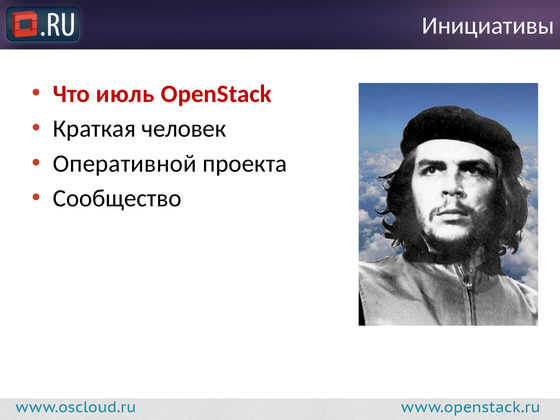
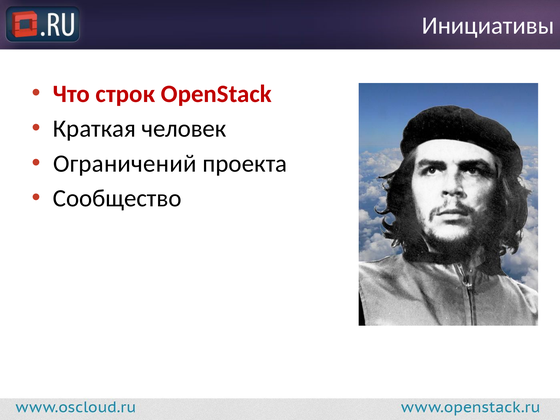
июль: июль -> строк
Оперативной: Оперативной -> Ограничений
